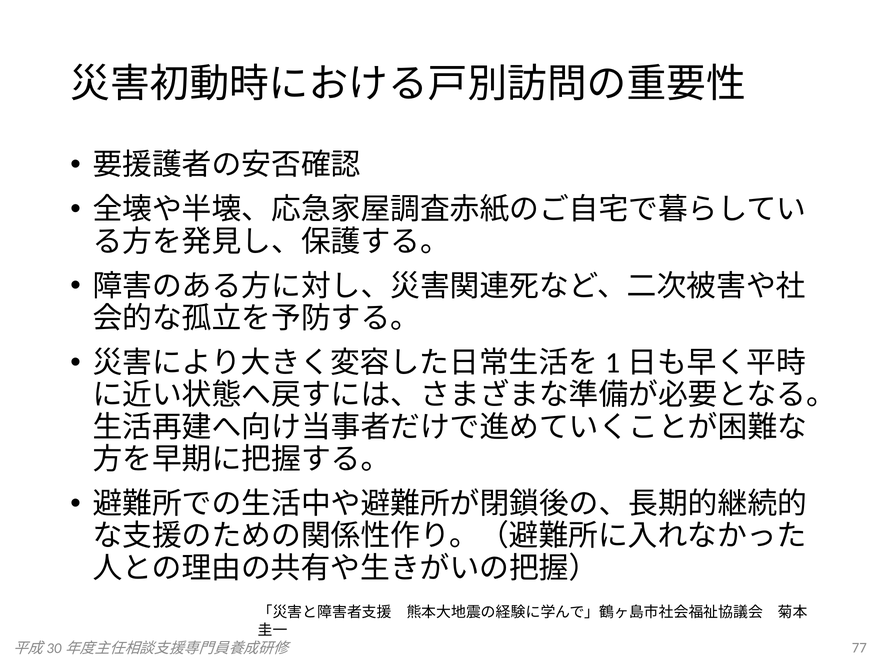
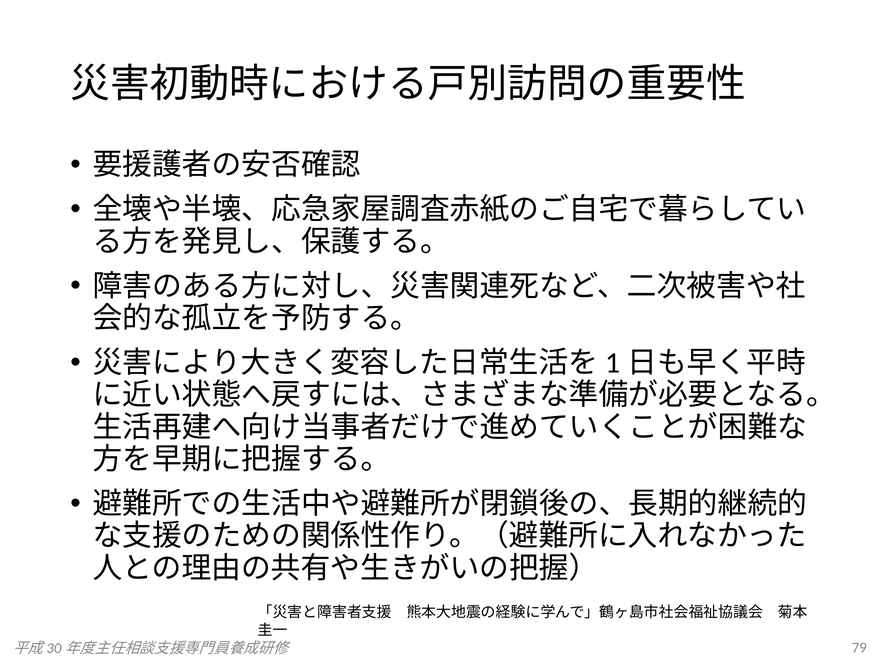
77: 77 -> 79
